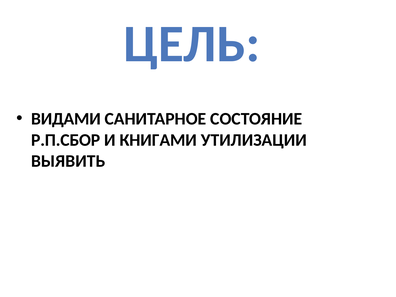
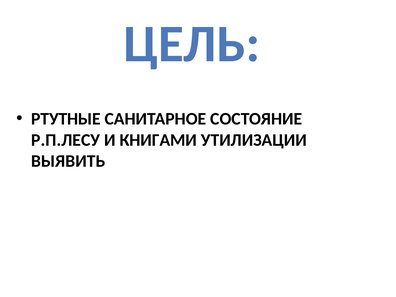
ВИДАМИ: ВИДАМИ -> РТУТНЫЕ
Р.П.СБОР: Р.П.СБОР -> Р.П.ЛЕСУ
